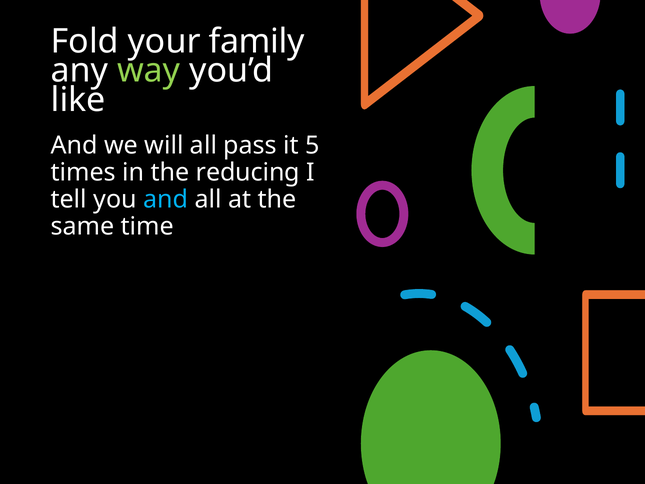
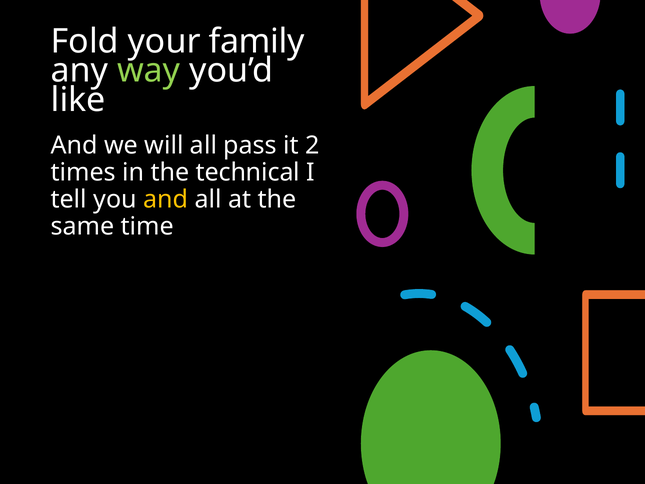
5: 5 -> 2
reducing: reducing -> technical
and at (166, 199) colour: light blue -> yellow
